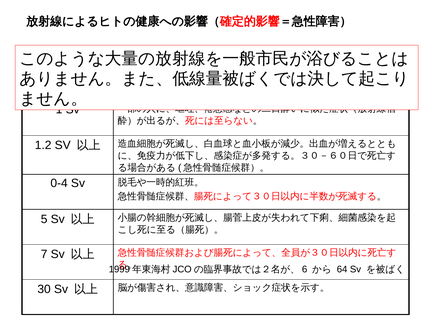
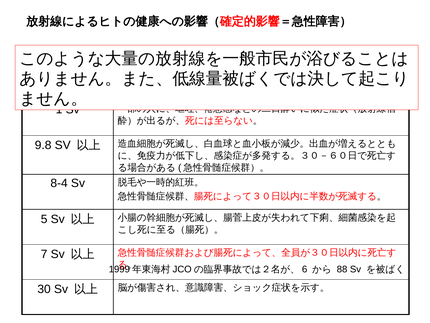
1.2: 1.2 -> 9.8
0-4: 0-4 -> 8-4
64: 64 -> 88
